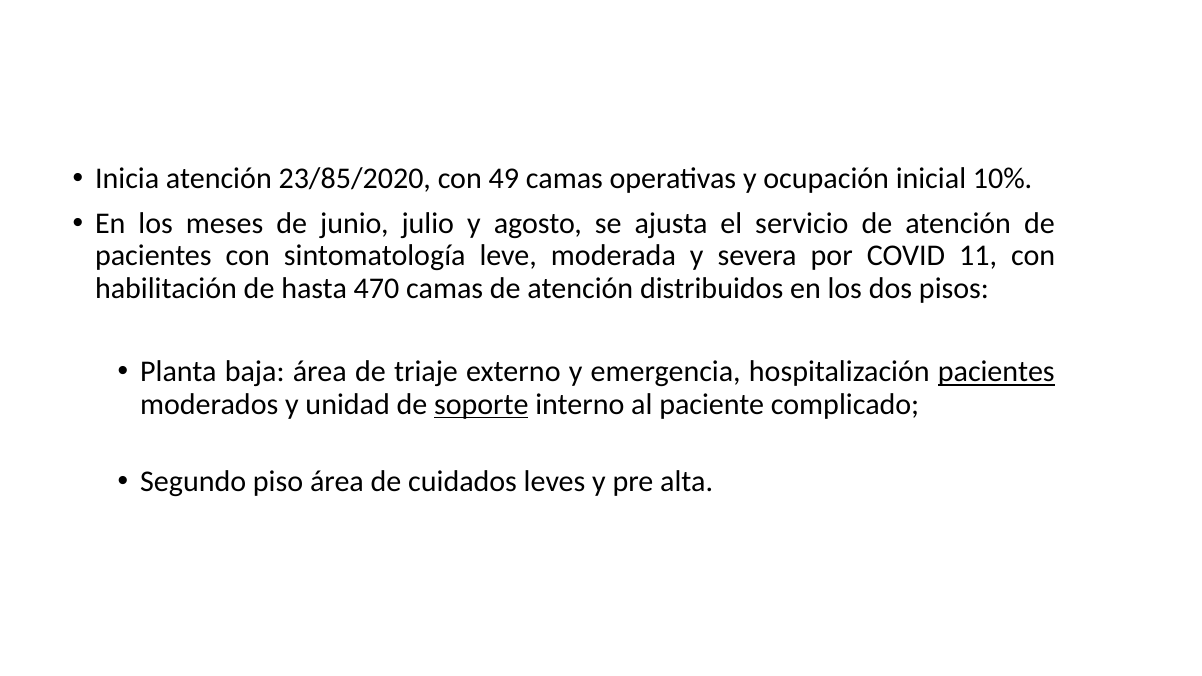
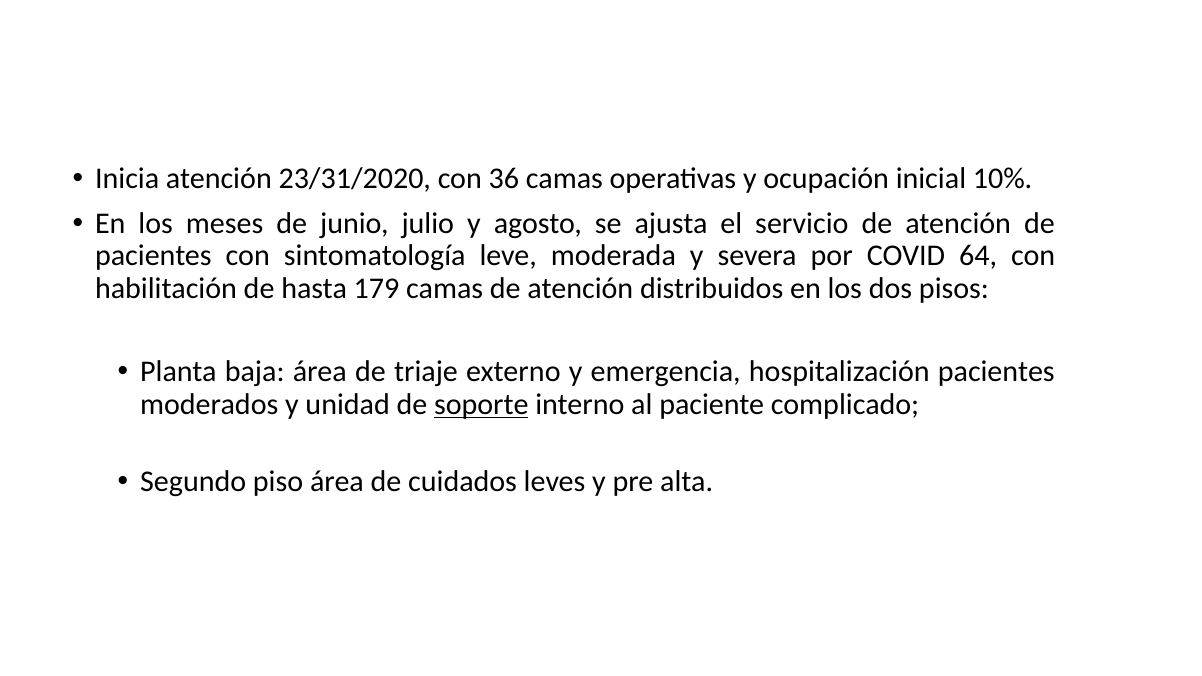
23/85/2020: 23/85/2020 -> 23/31/2020
49: 49 -> 36
11: 11 -> 64
470: 470 -> 179
pacientes at (996, 372) underline: present -> none
